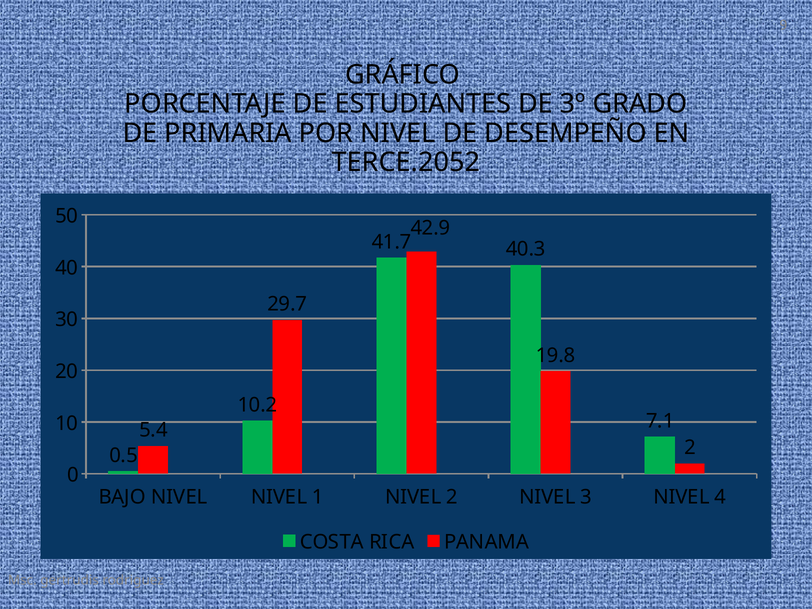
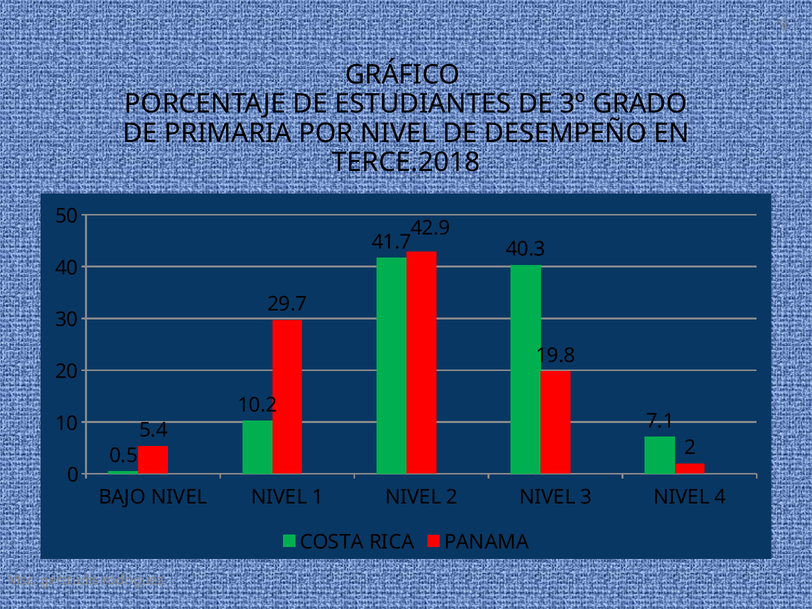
TERCE.2052: TERCE.2052 -> TERCE.2018
